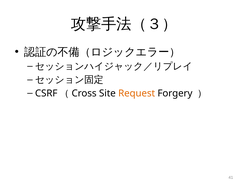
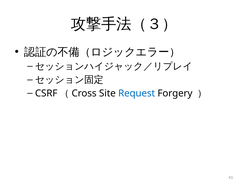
Request colour: orange -> blue
